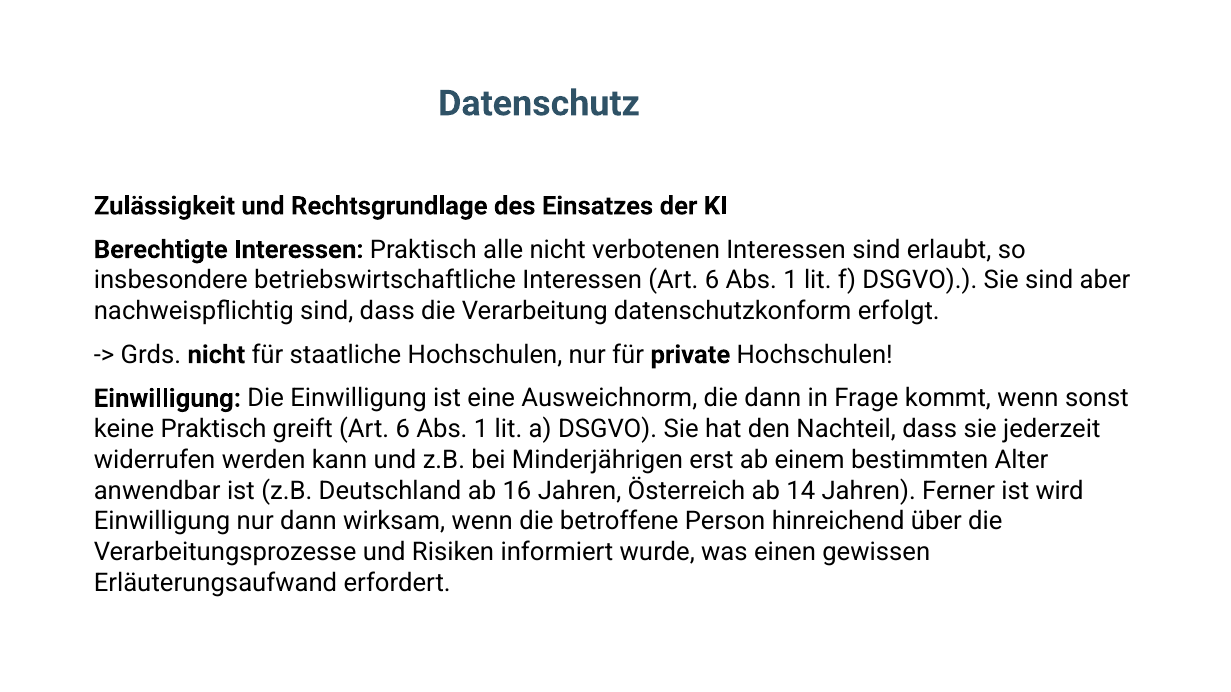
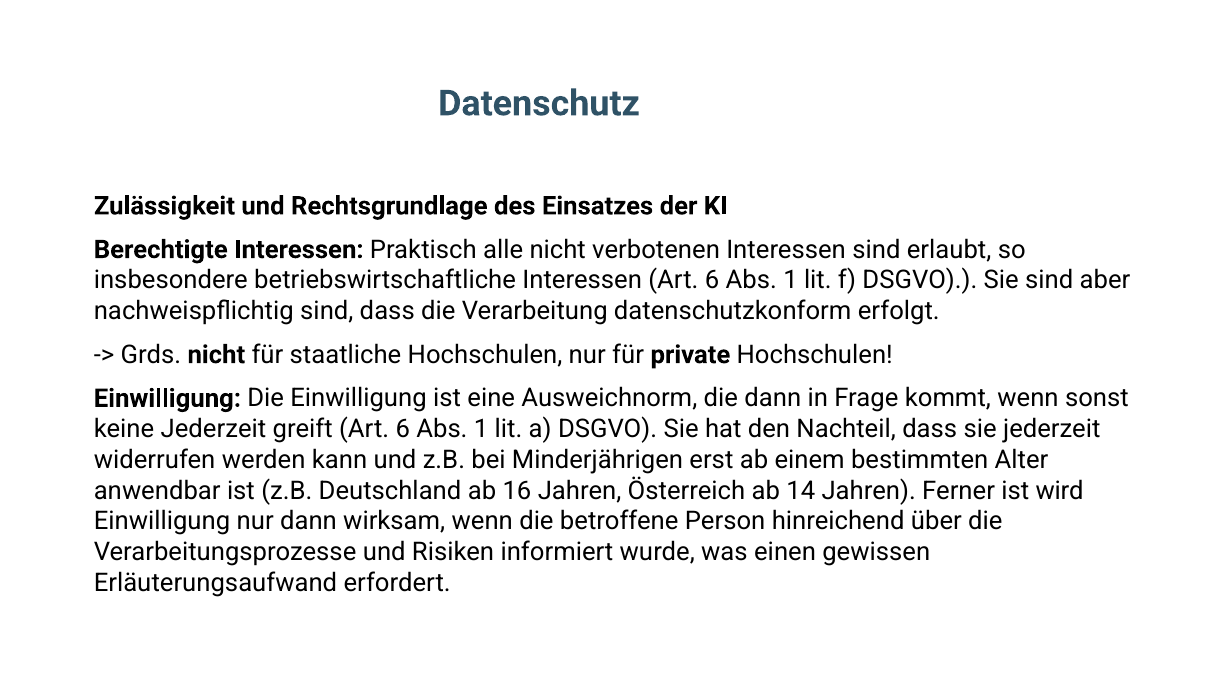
keine Praktisch: Praktisch -> Jederzeit
